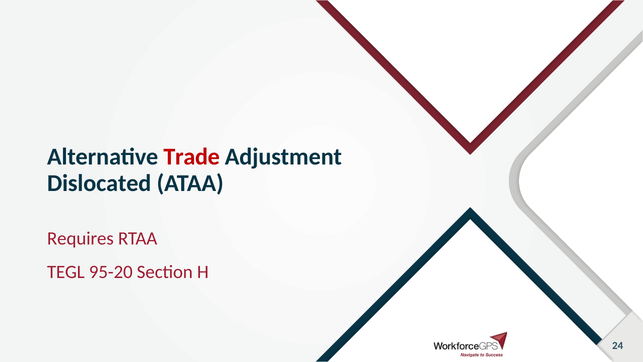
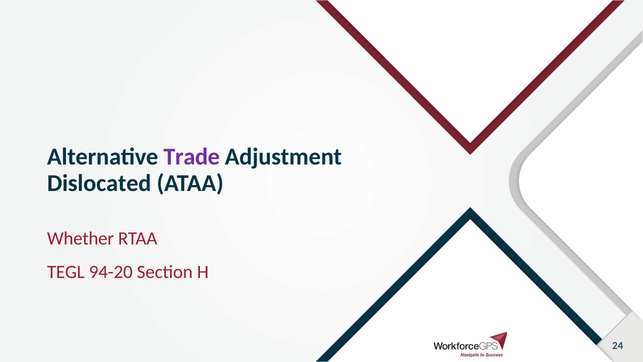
Trade colour: red -> purple
Requires: Requires -> Whether
95-20: 95-20 -> 94-20
